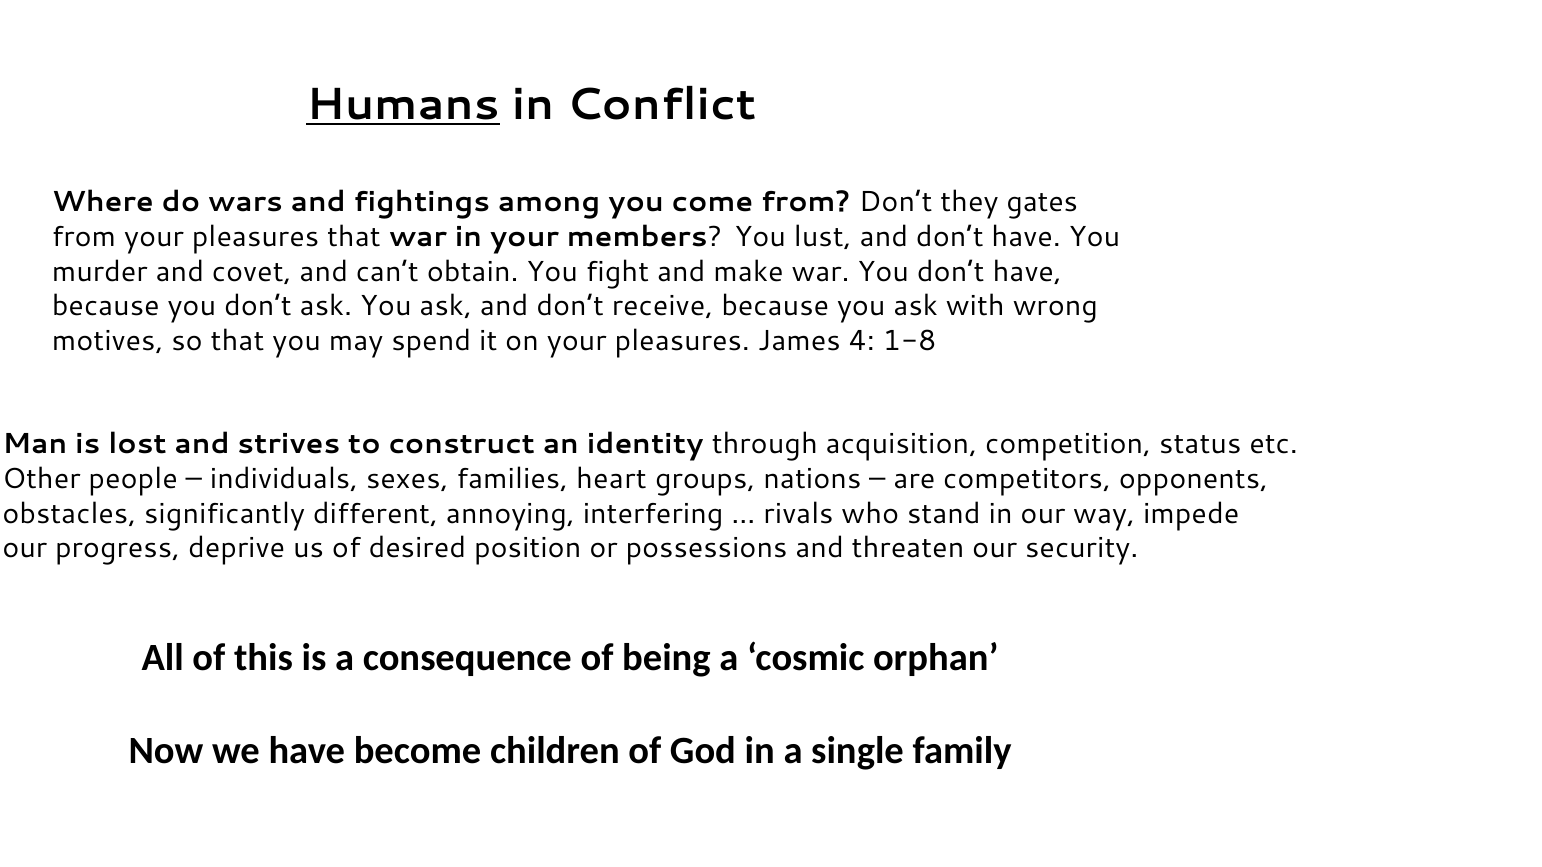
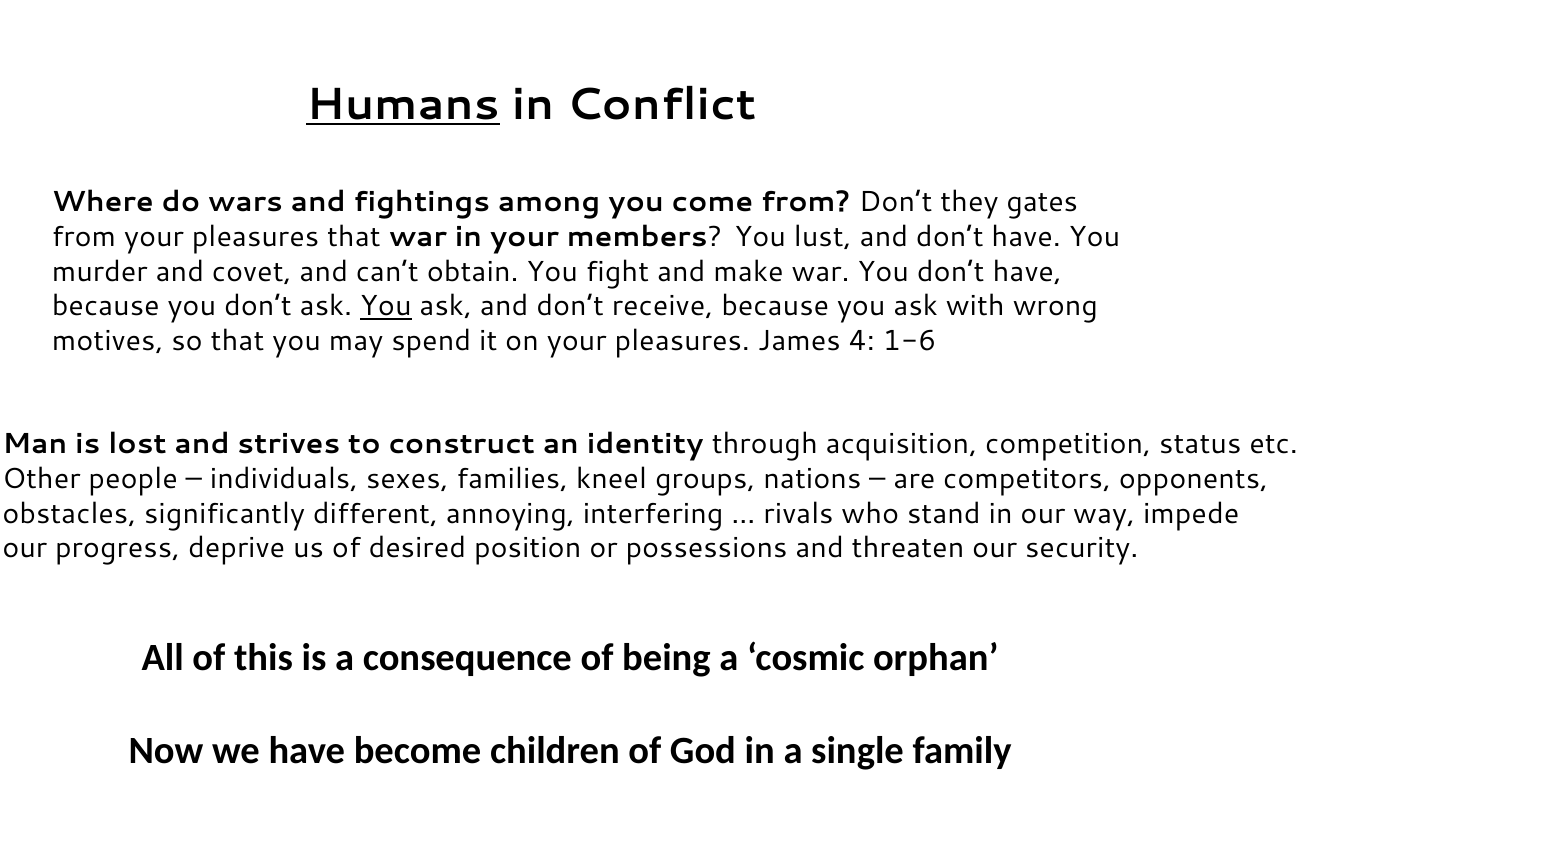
You at (386, 306) underline: none -> present
1-8: 1-8 -> 1-6
heart: heart -> kneel
